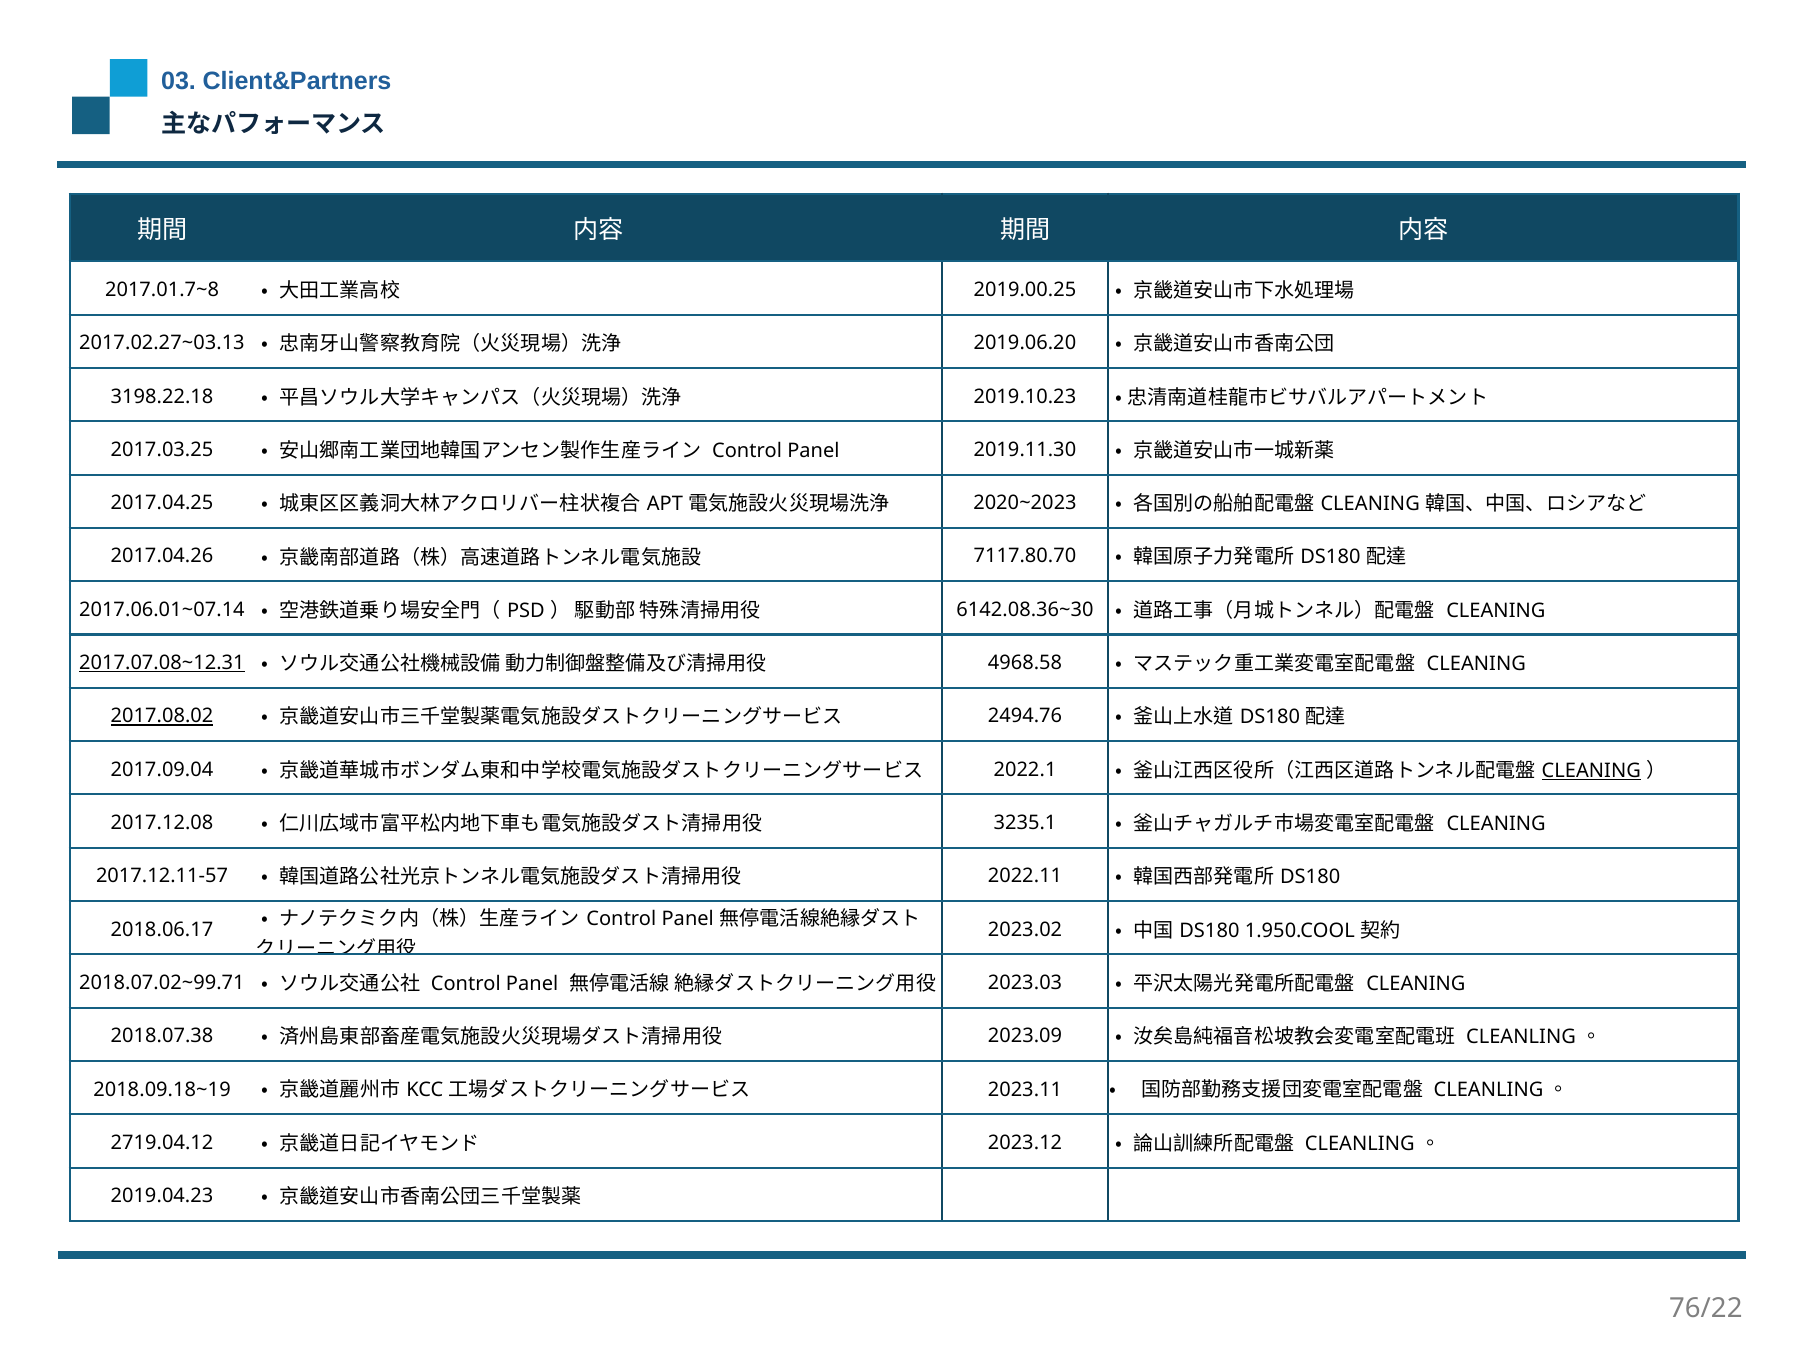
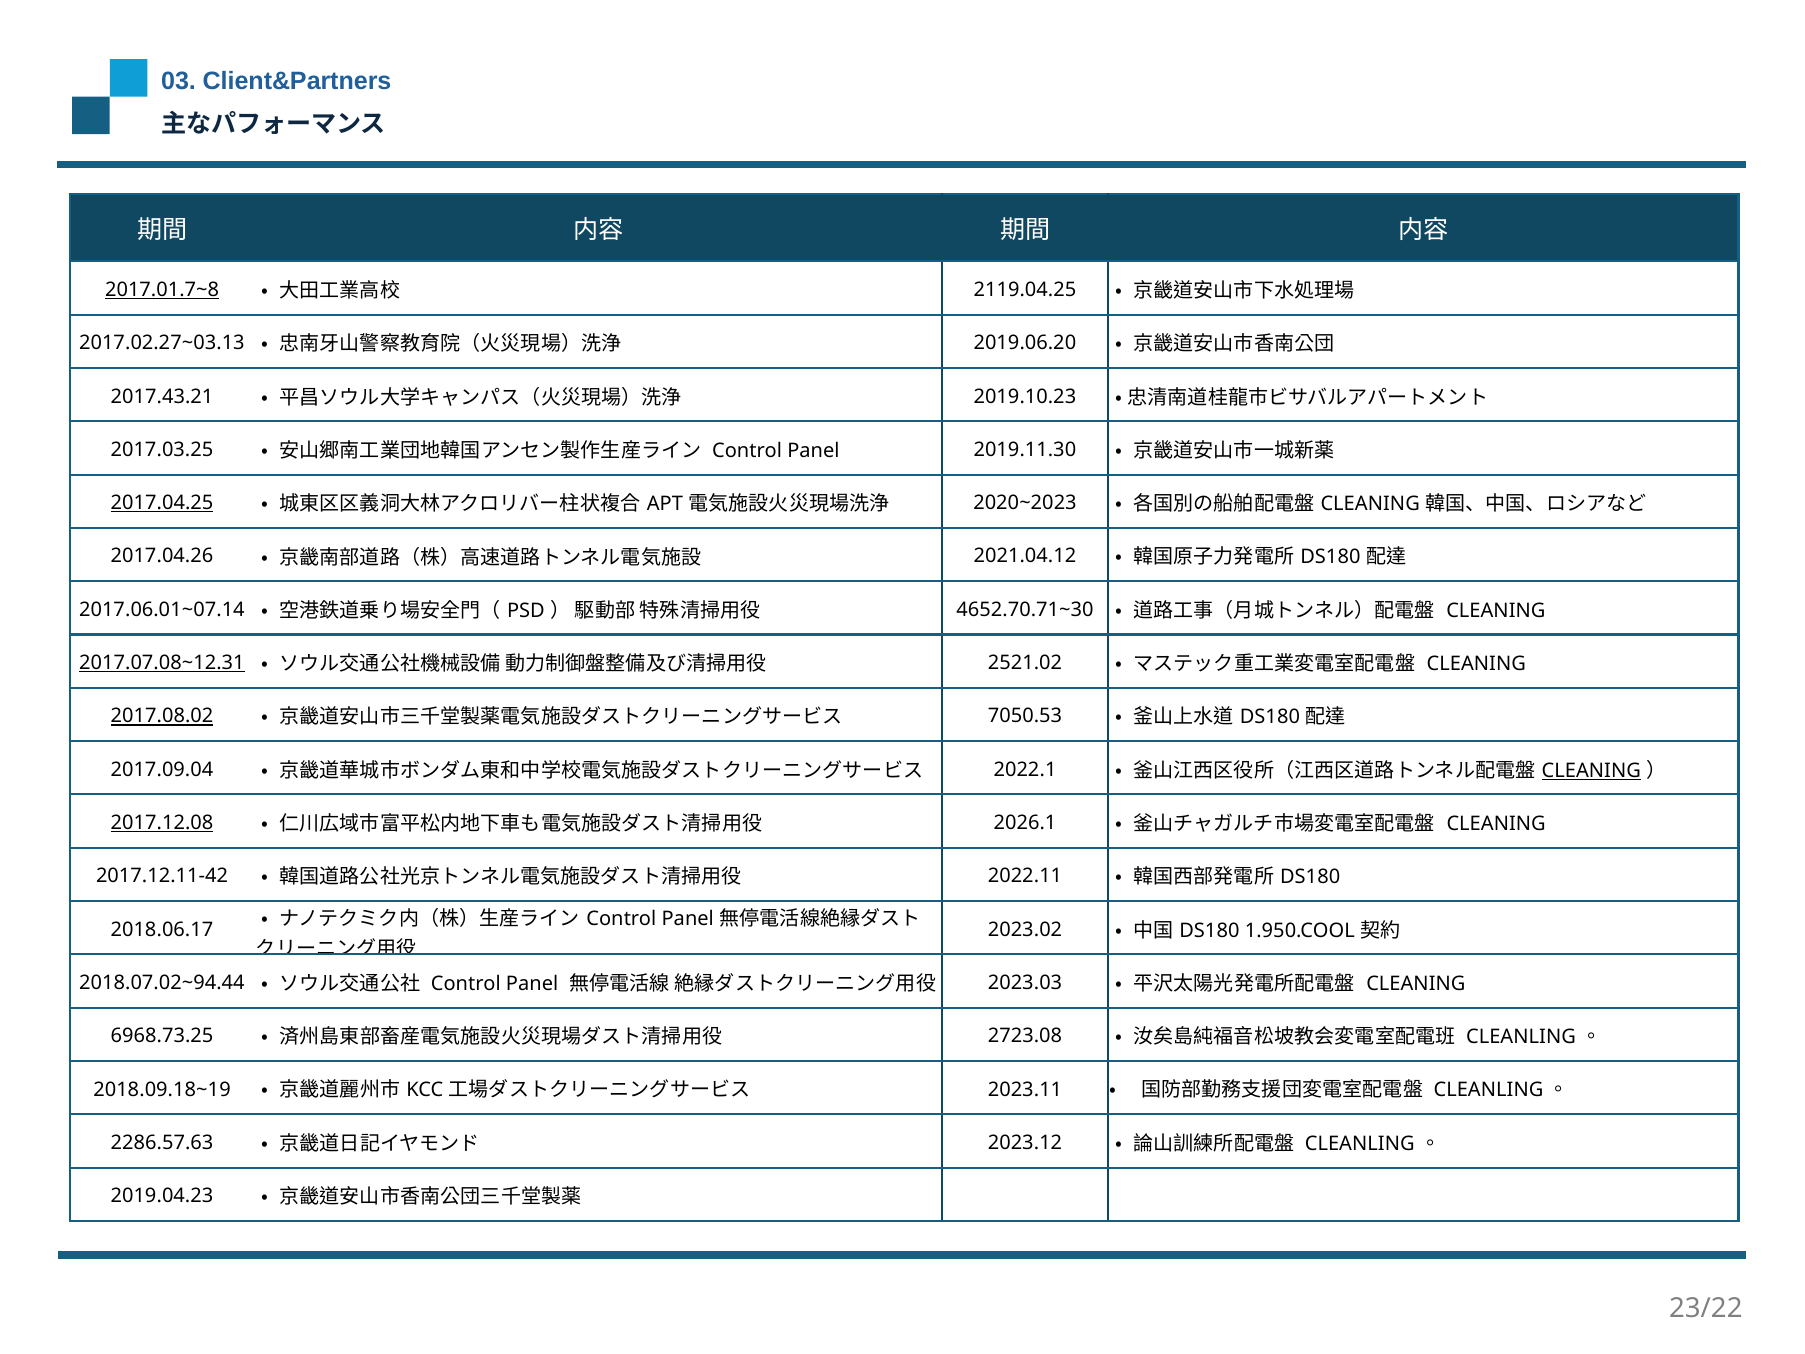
2017.01.7~8 underline: none -> present
2019.00.25: 2019.00.25 -> 2119.04.25
3198.22.18: 3198.22.18 -> 2017.43.21
2017.04.25 underline: none -> present
7117.80.70: 7117.80.70 -> 2021.04.12
6142.08.36~30: 6142.08.36~30 -> 4652.70.71~30
4968.58: 4968.58 -> 2521.02
2494.76: 2494.76 -> 7050.53
2017.12.08 underline: none -> present
3235.1: 3235.1 -> 2026.1
2017.12.11-57: 2017.12.11-57 -> 2017.12.11-42
2018.07.02~99.71: 2018.07.02~99.71 -> 2018.07.02~94.44
2018.07.38: 2018.07.38 -> 6968.73.25
2023.09: 2023.09 -> 2723.08
2719.04.12: 2719.04.12 -> 2286.57.63
76/22: 76/22 -> 23/22
